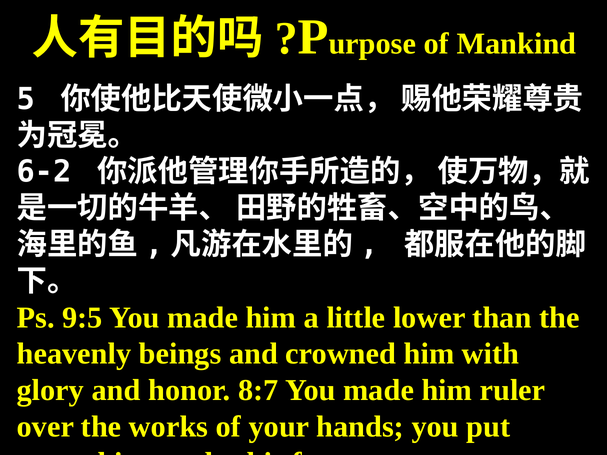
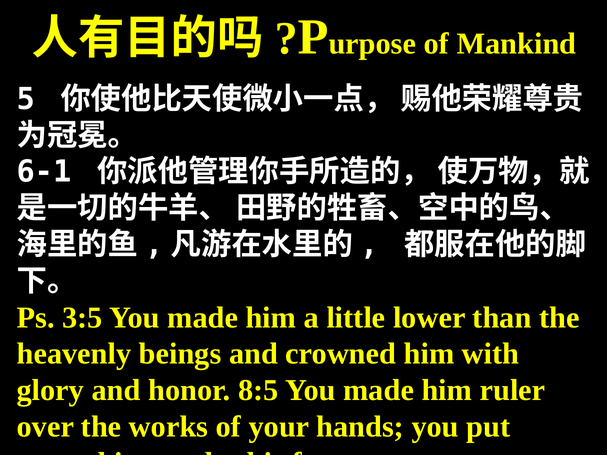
6-2: 6-2 -> 6-1
9:5: 9:5 -> 3:5
8:7: 8:7 -> 8:5
